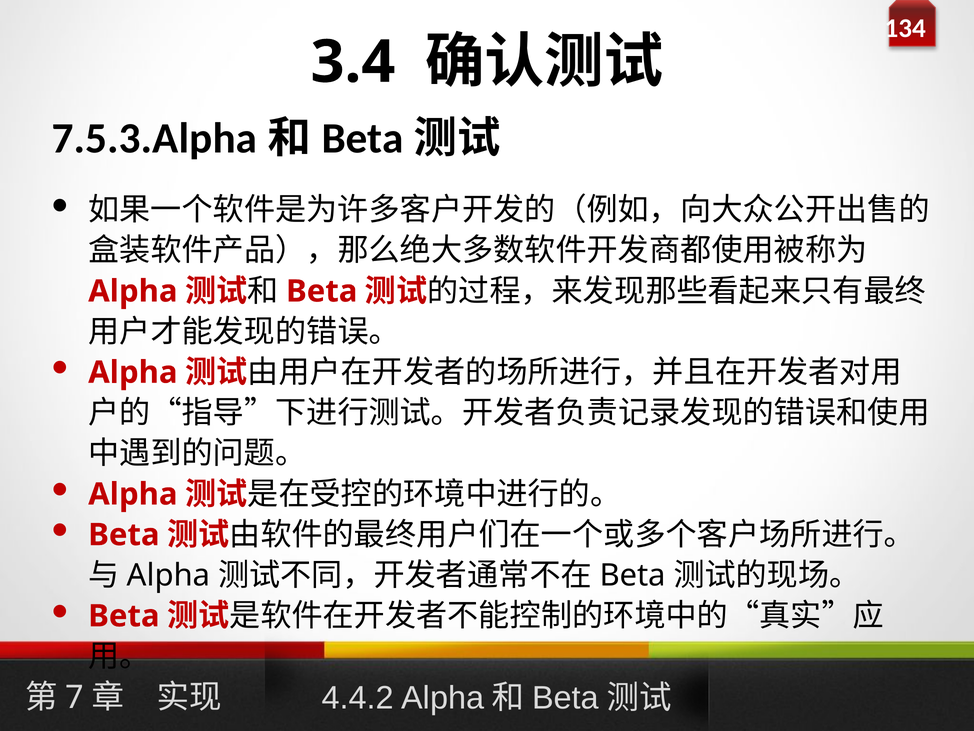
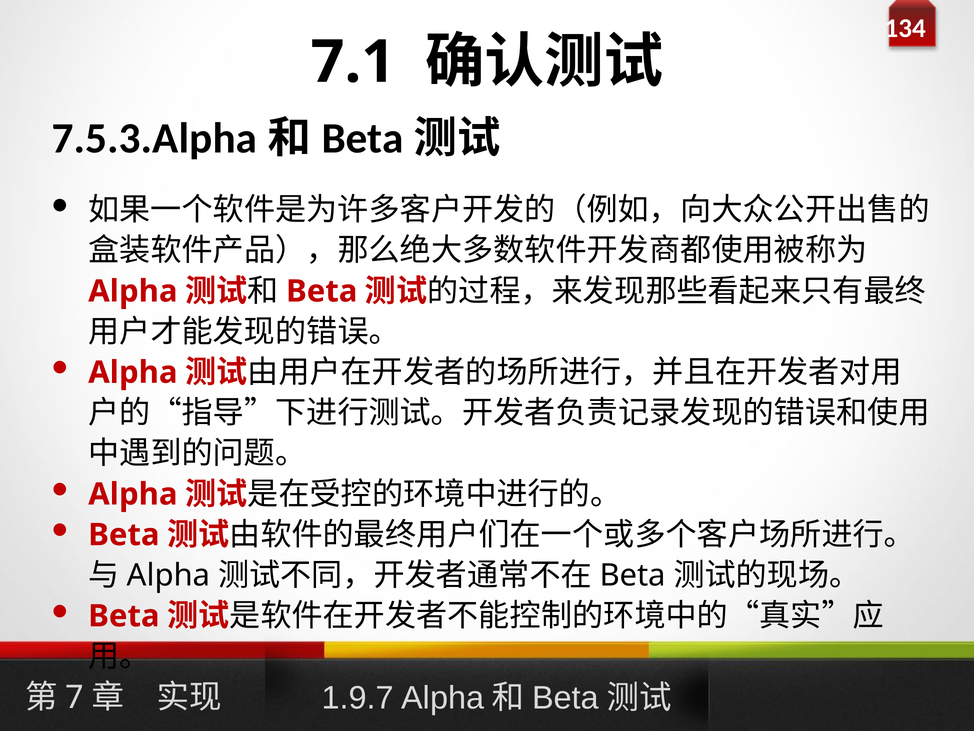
3.4: 3.4 -> 7.1
4.4.2: 4.4.2 -> 1.9.7
